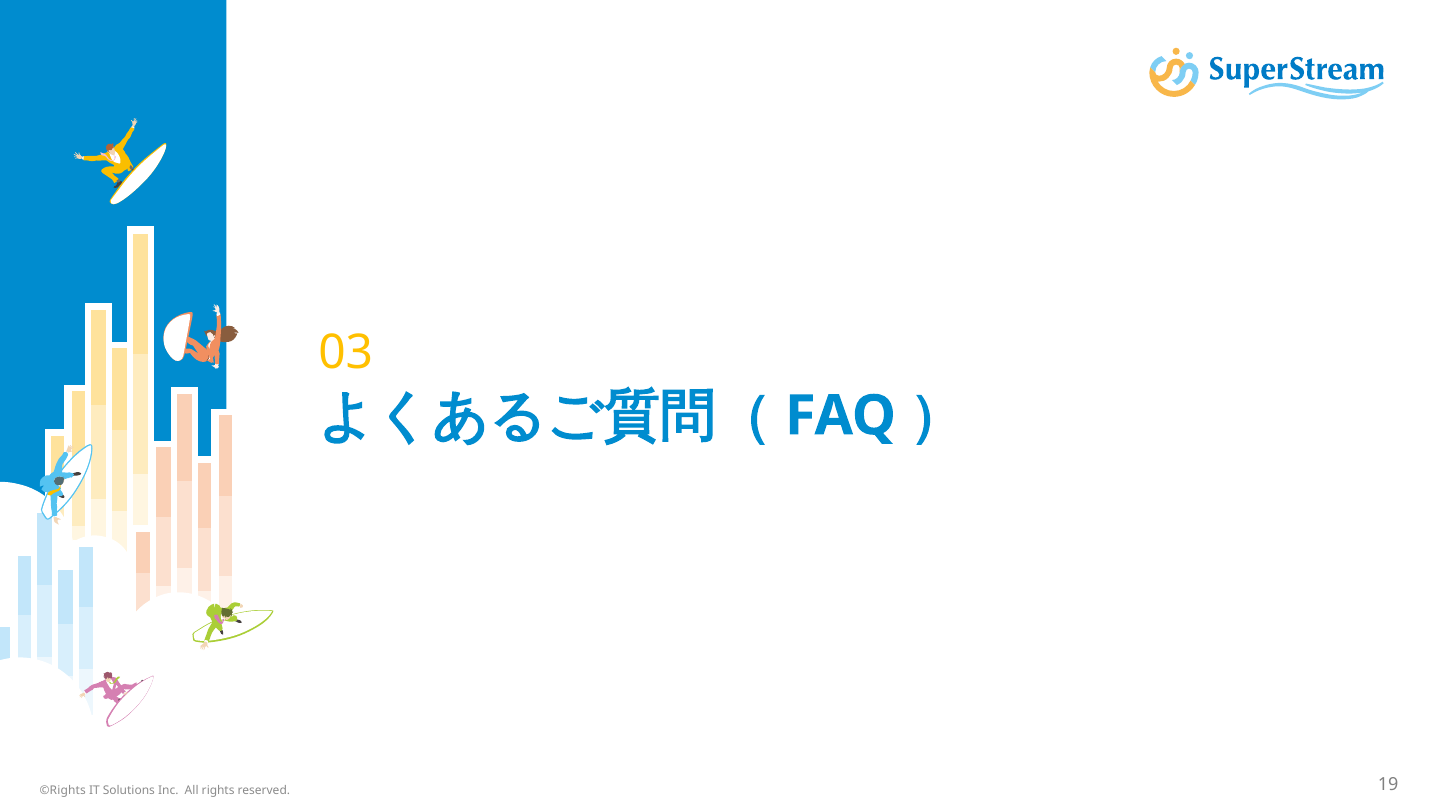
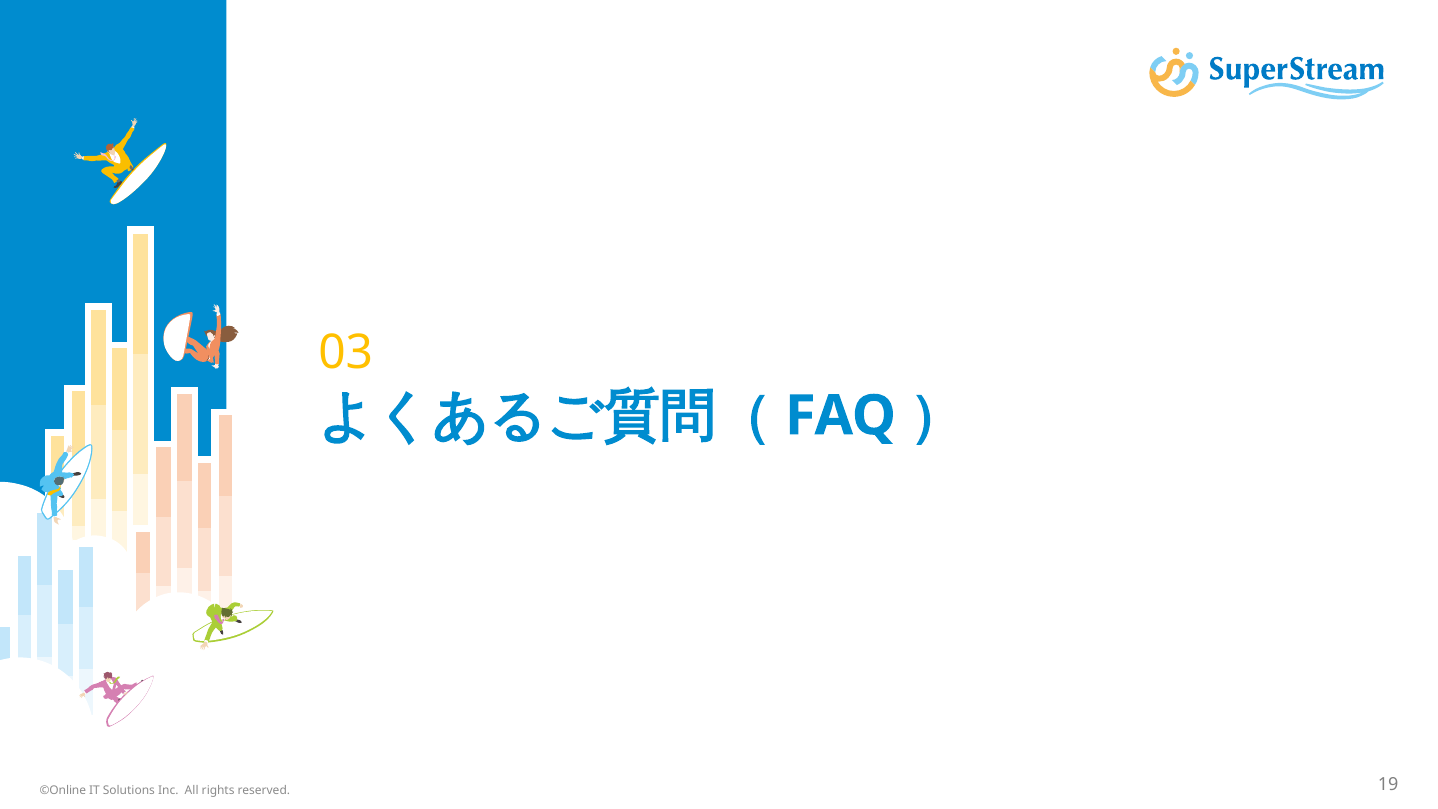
©Rights: ©Rights -> ©Online
